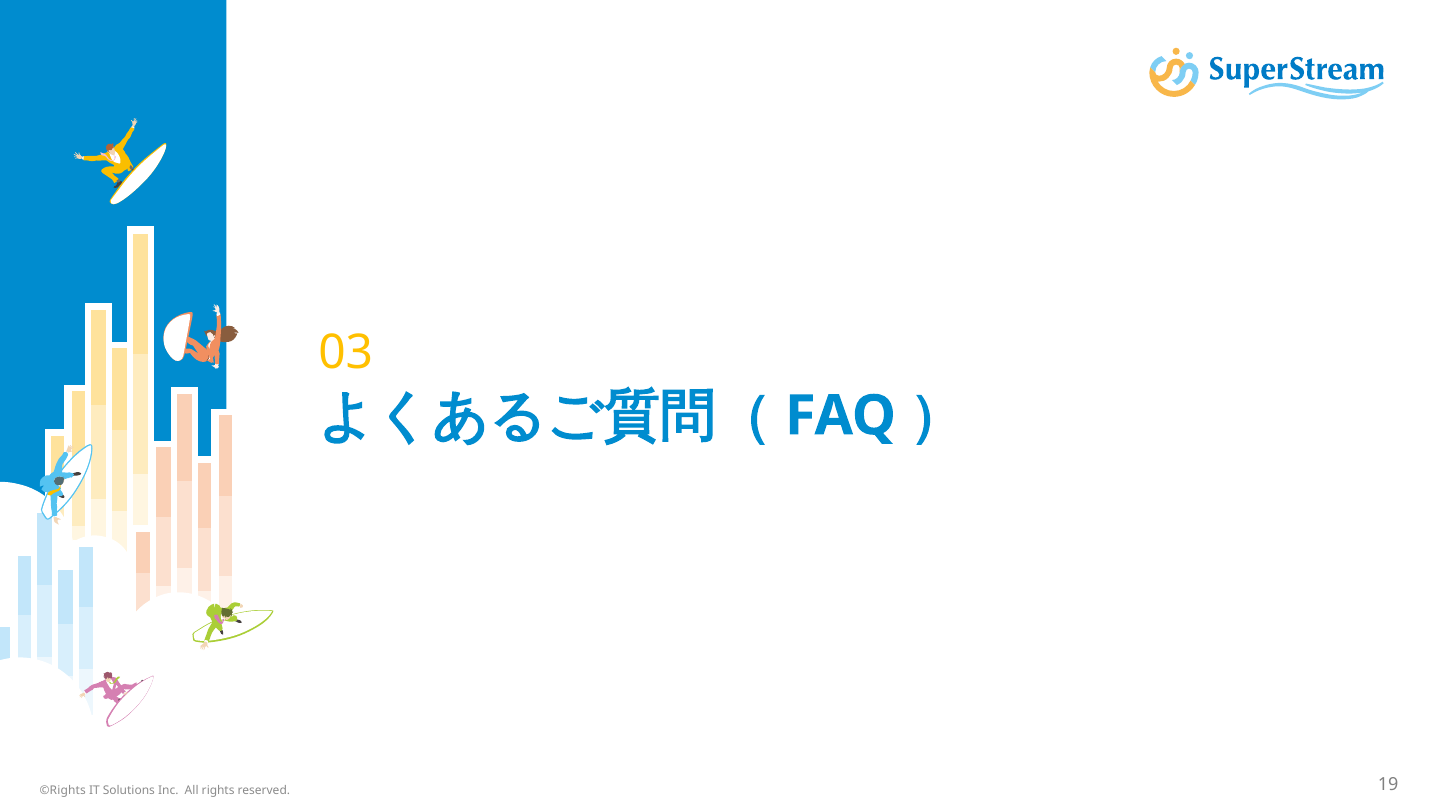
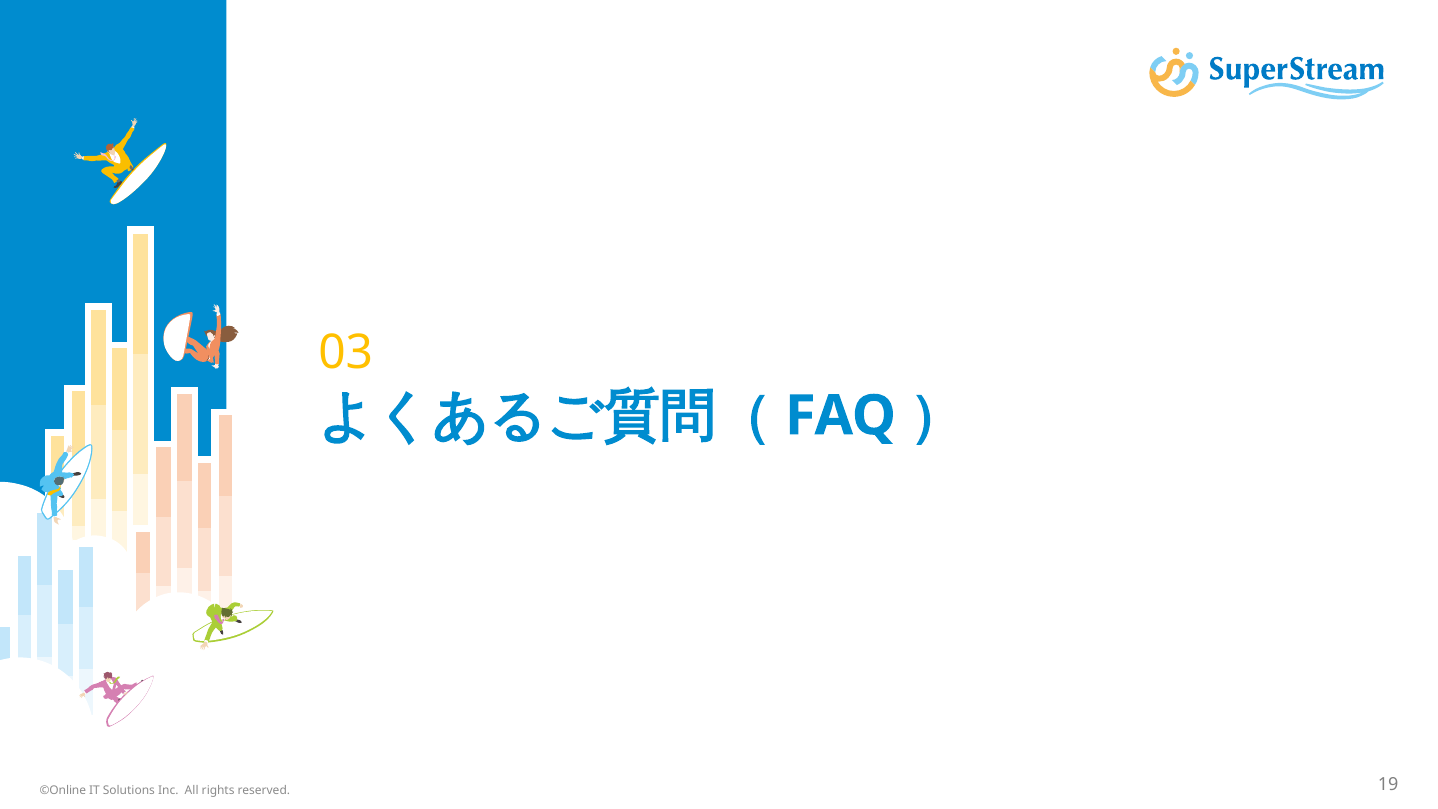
©Rights: ©Rights -> ©Online
